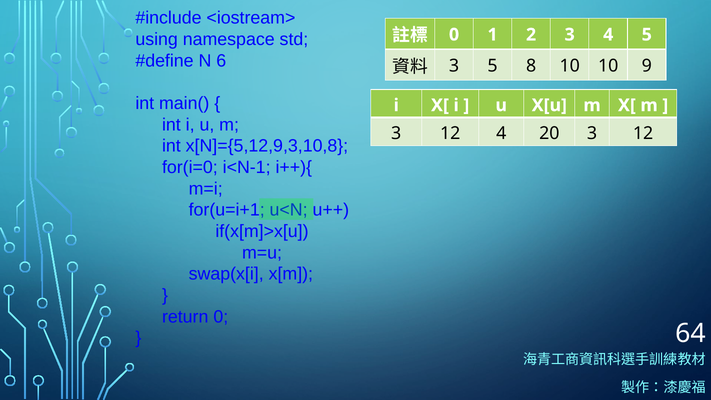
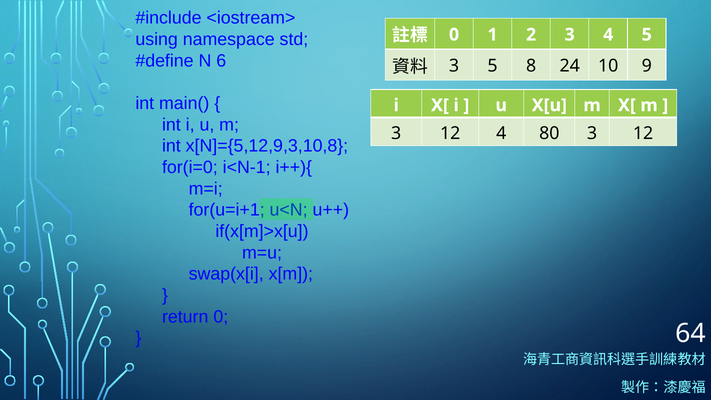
8 10: 10 -> 24
20: 20 -> 80
